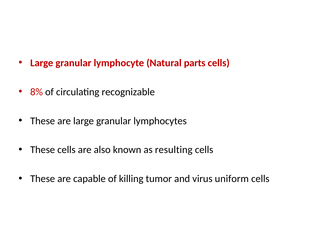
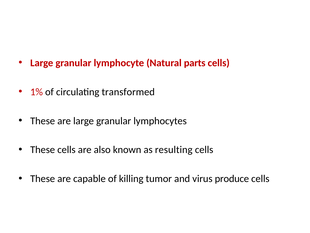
8%: 8% -> 1%
recognizable: recognizable -> transformed
uniform: uniform -> produce
